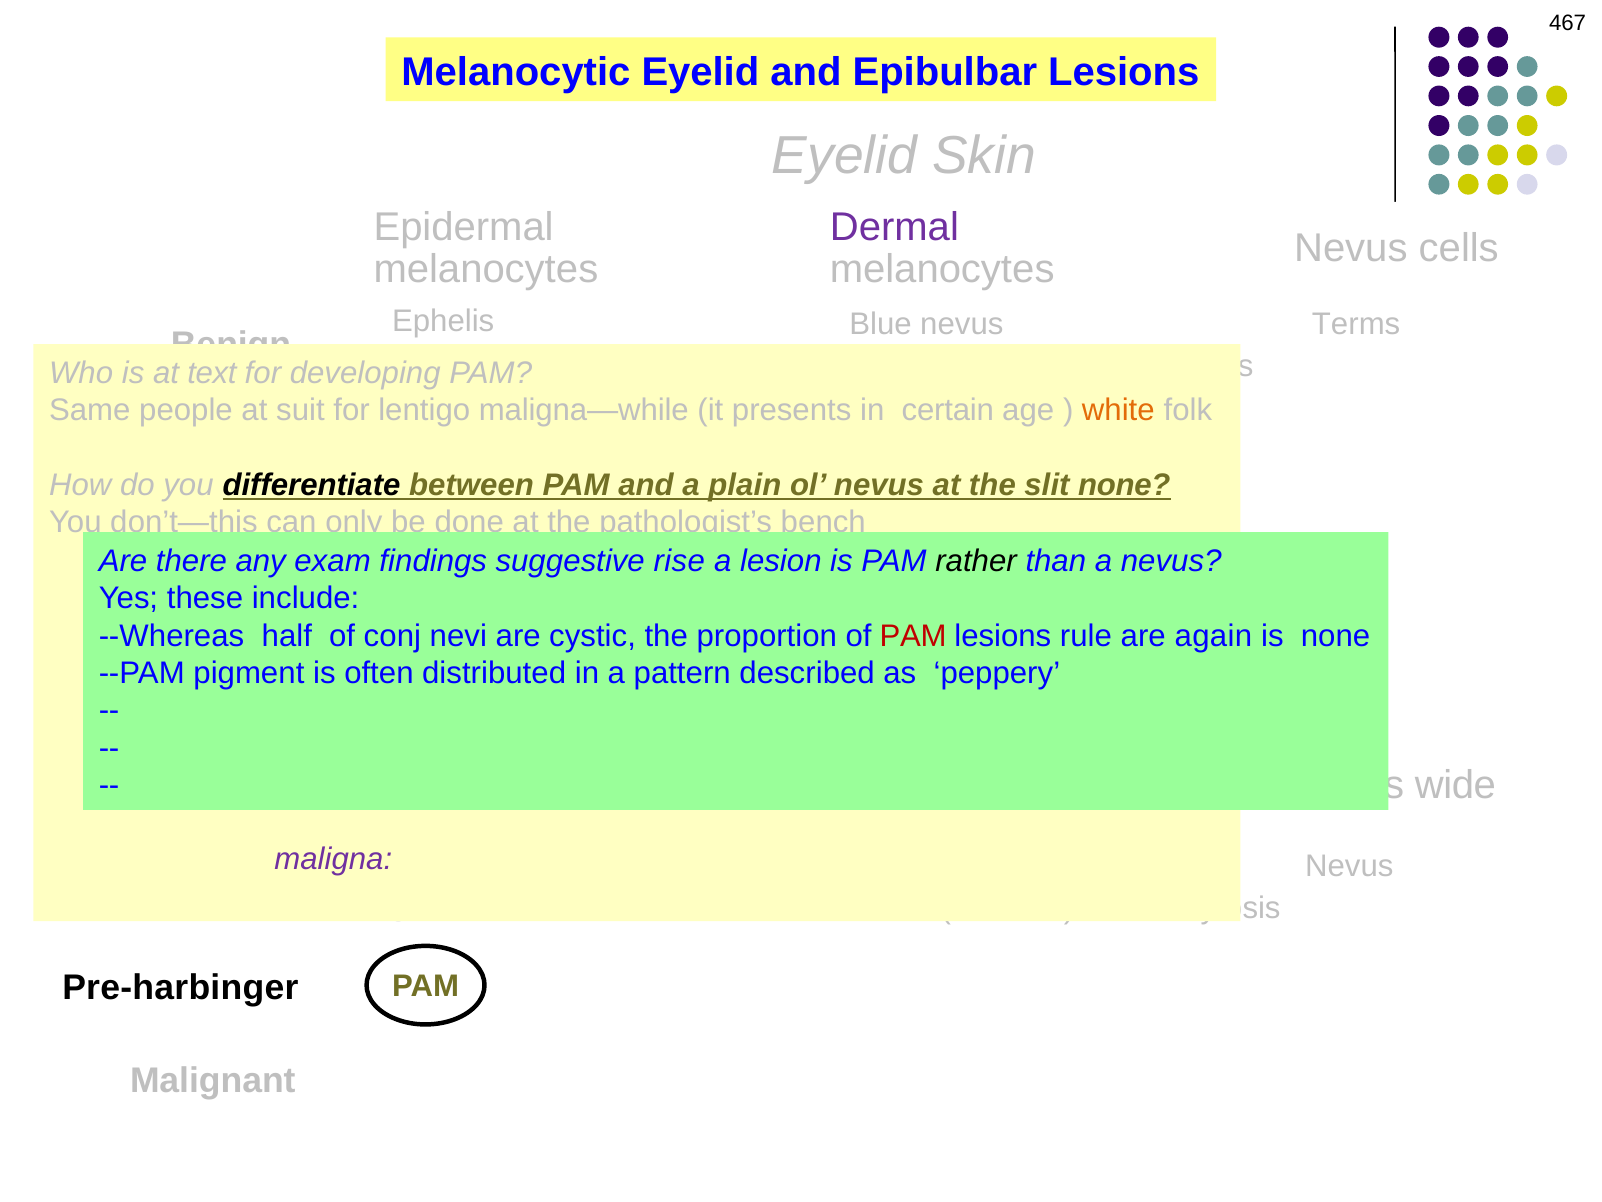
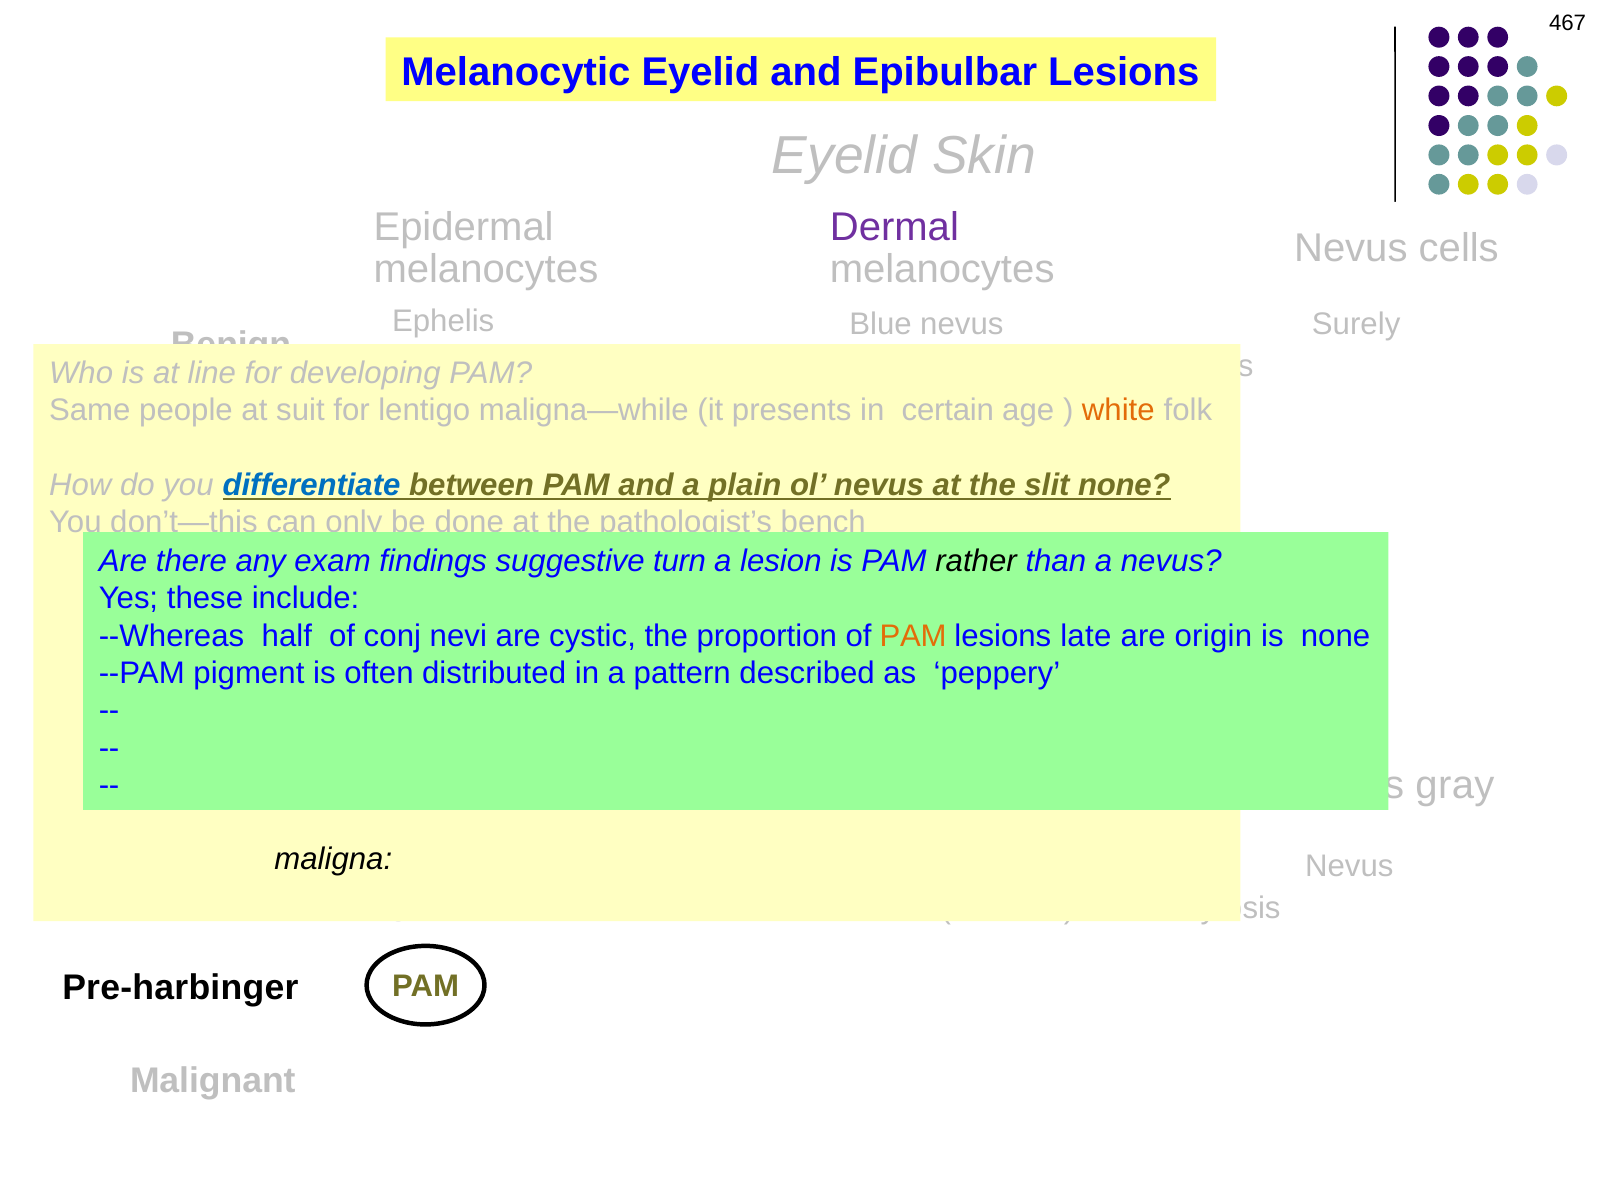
Terms: Terms -> Surely
text: text -> line
differentiate colour: black -> blue
rise: rise -> turn
PAM at (913, 636) colour: red -> orange
rule: rule -> late
again: again -> origin
wide: wide -> gray
maligna at (333, 859) colour: purple -> black
